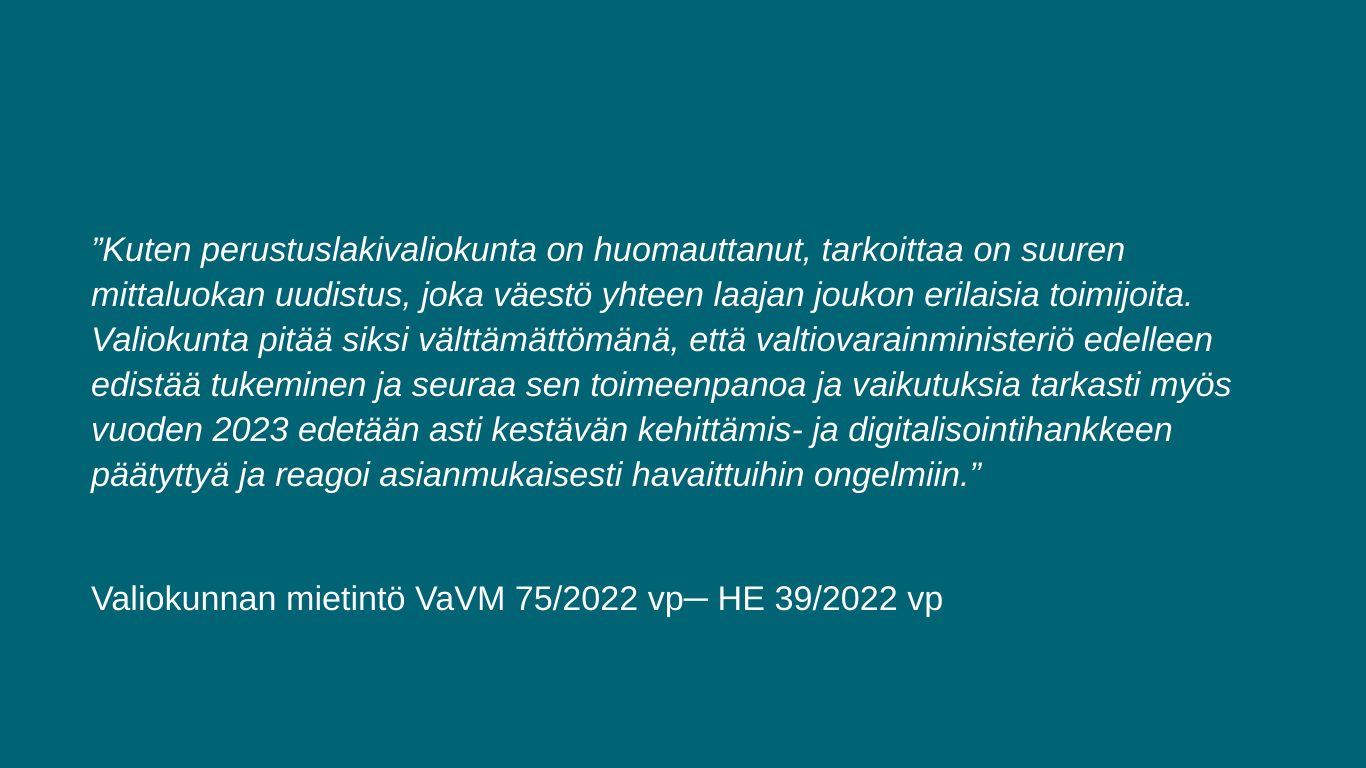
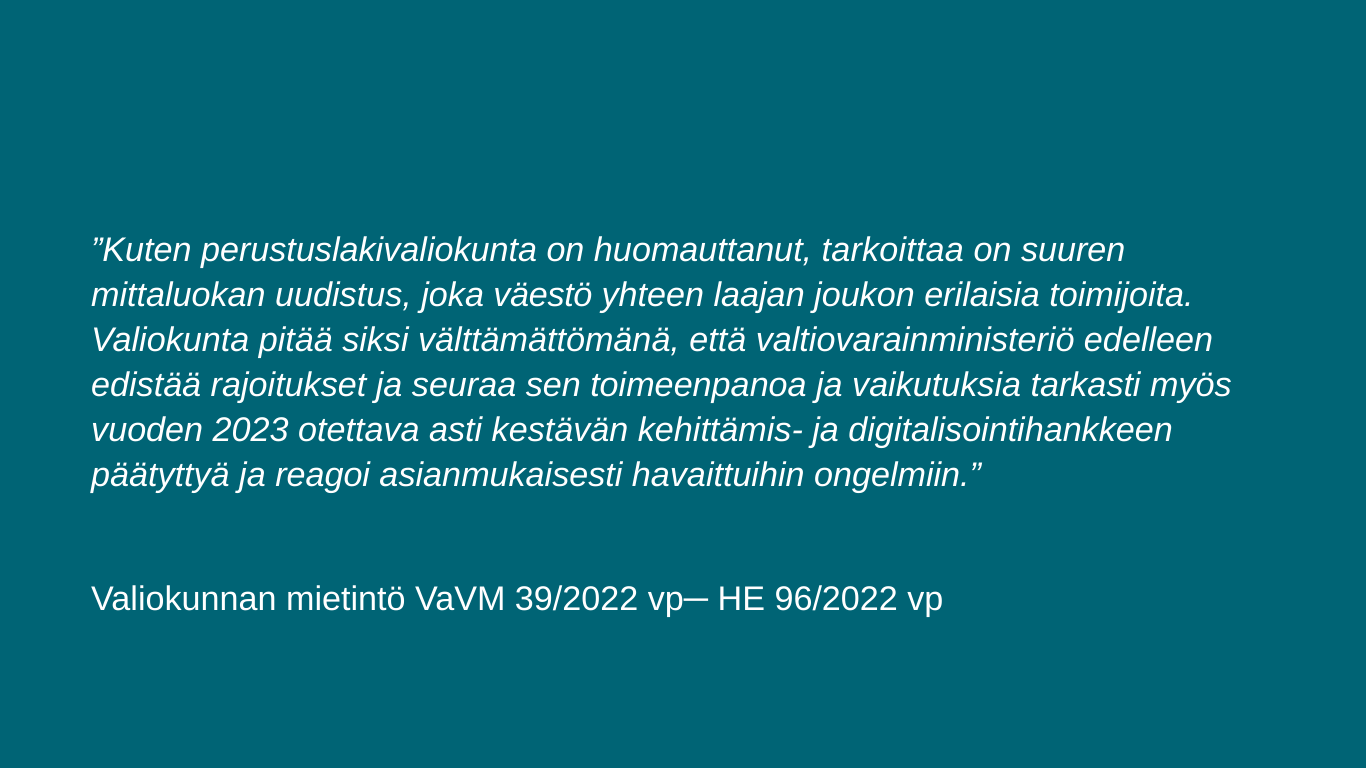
tukeminen: tukeminen -> rajoitukset
edetään: edetään -> otettava
75/2022: 75/2022 -> 39/2022
39/2022: 39/2022 -> 96/2022
